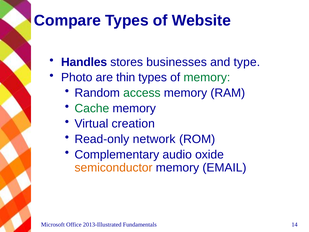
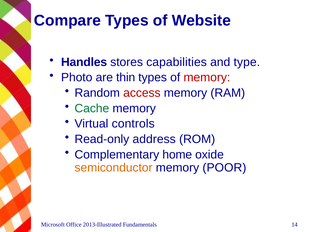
businesses: businesses -> capabilities
memory at (207, 77) colour: green -> red
access colour: green -> red
creation: creation -> controls
network: network -> address
audio: audio -> home
EMAIL: EMAIL -> POOR
